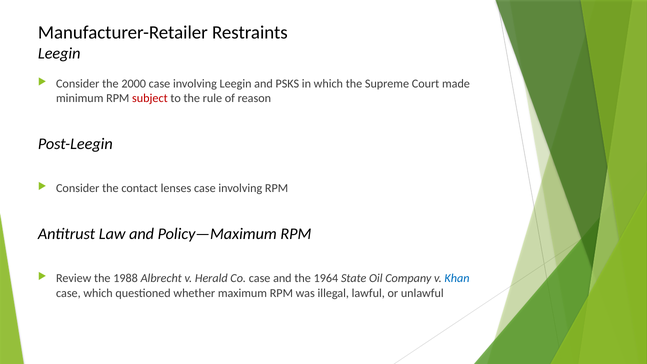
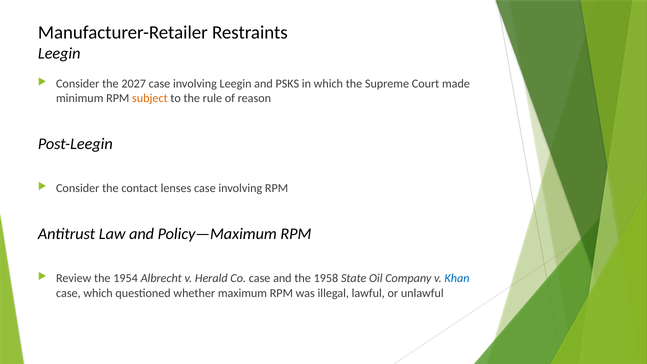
2000: 2000 -> 2027
subject colour: red -> orange
1988: 1988 -> 1954
1964: 1964 -> 1958
